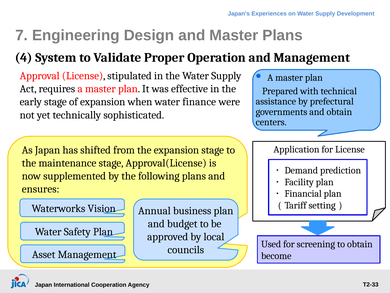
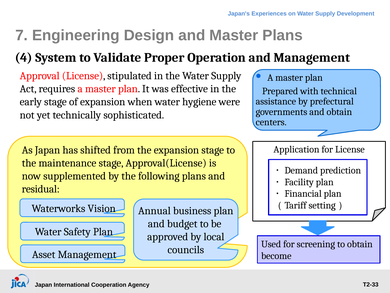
finance: finance -> hygiene
ensures: ensures -> residual
